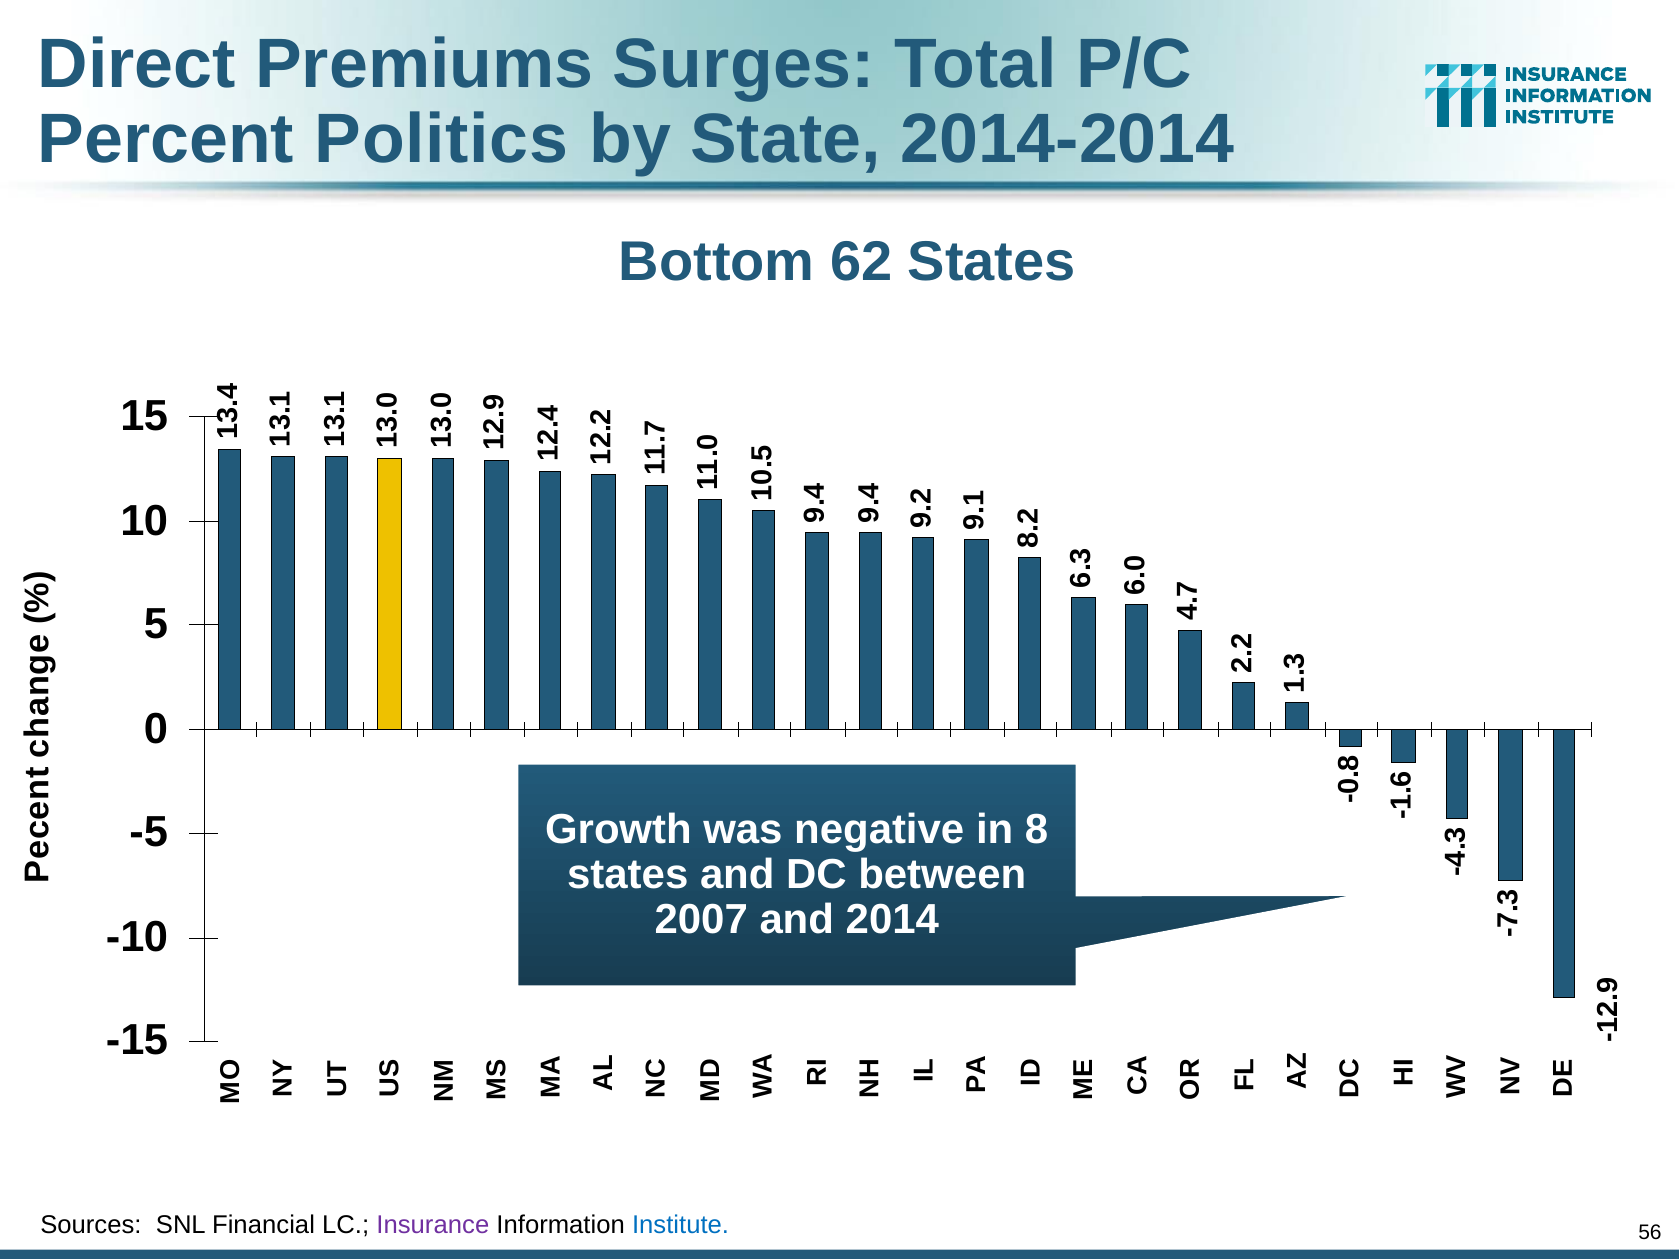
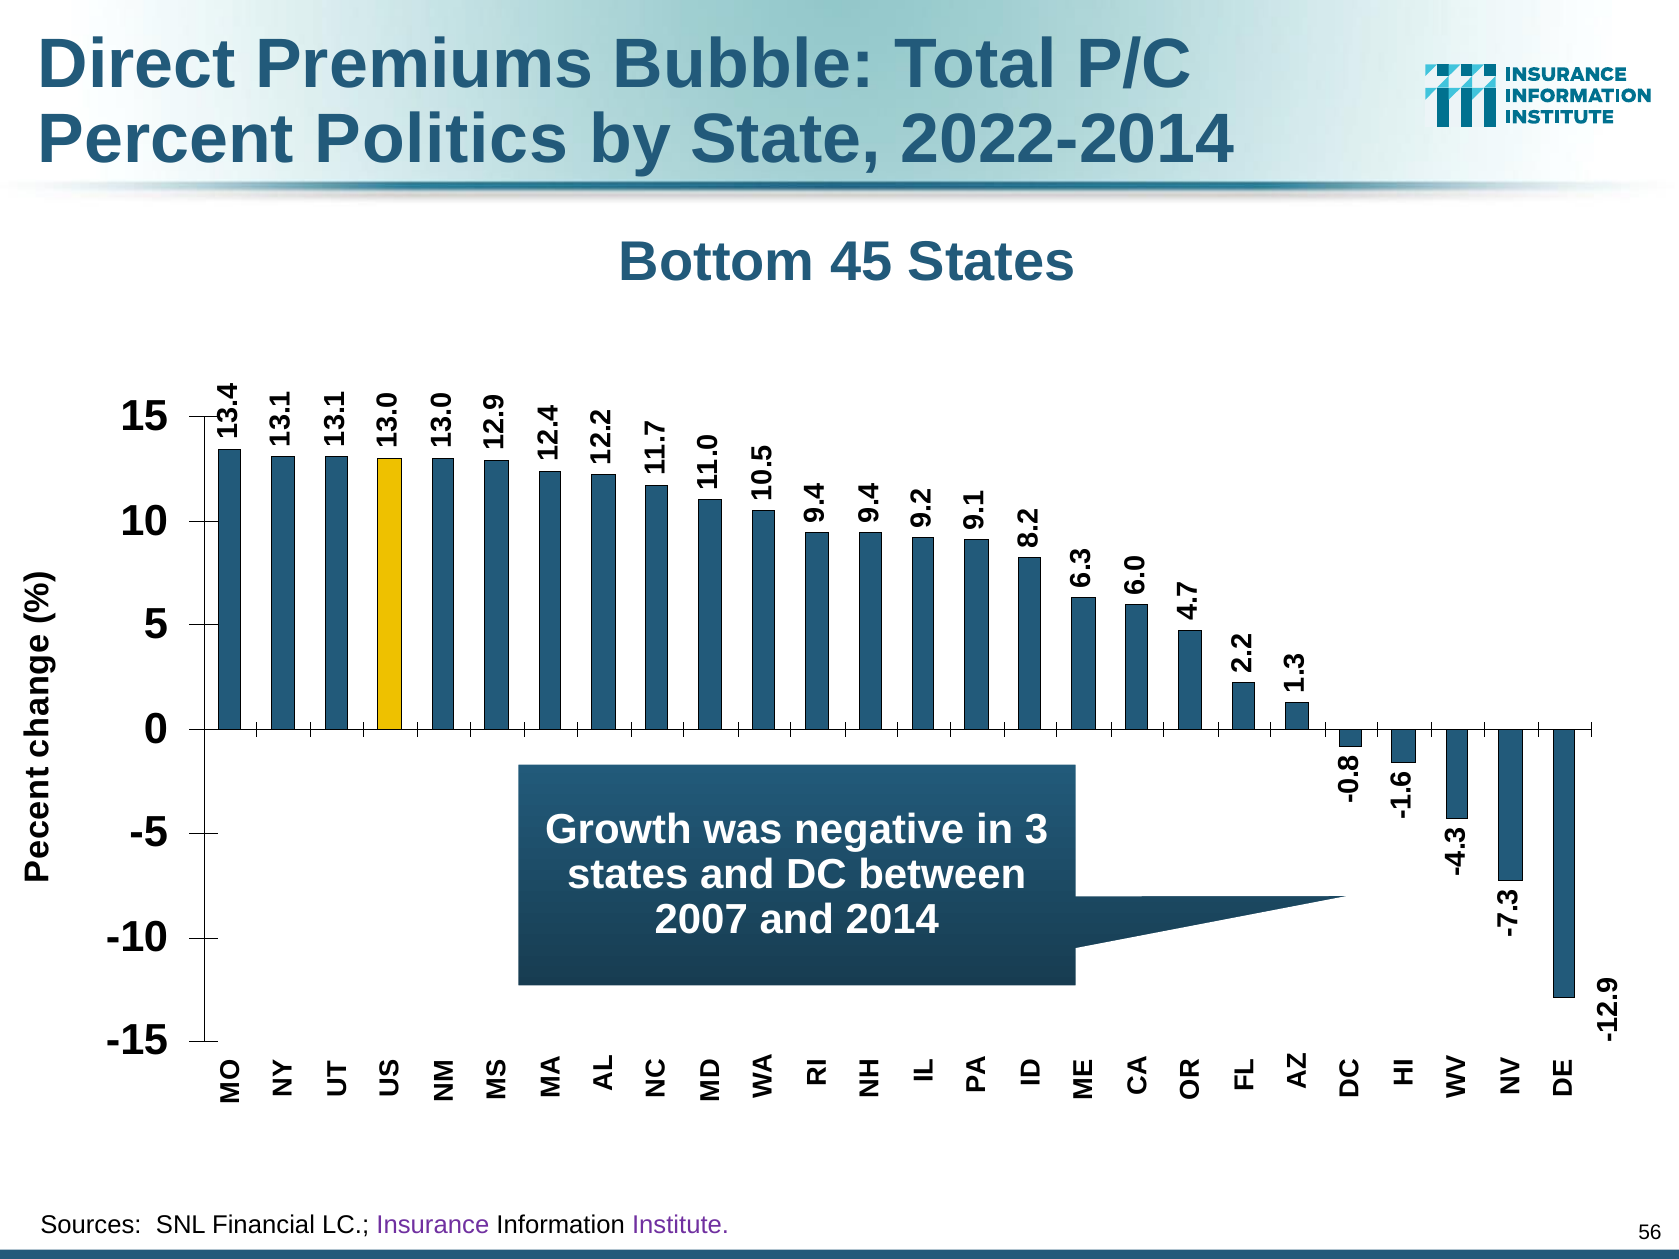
Surges: Surges -> Bubble
2014-2014: 2014-2014 -> 2022-2014
62: 62 -> 45
in 8: 8 -> 3
Institute colour: blue -> purple
